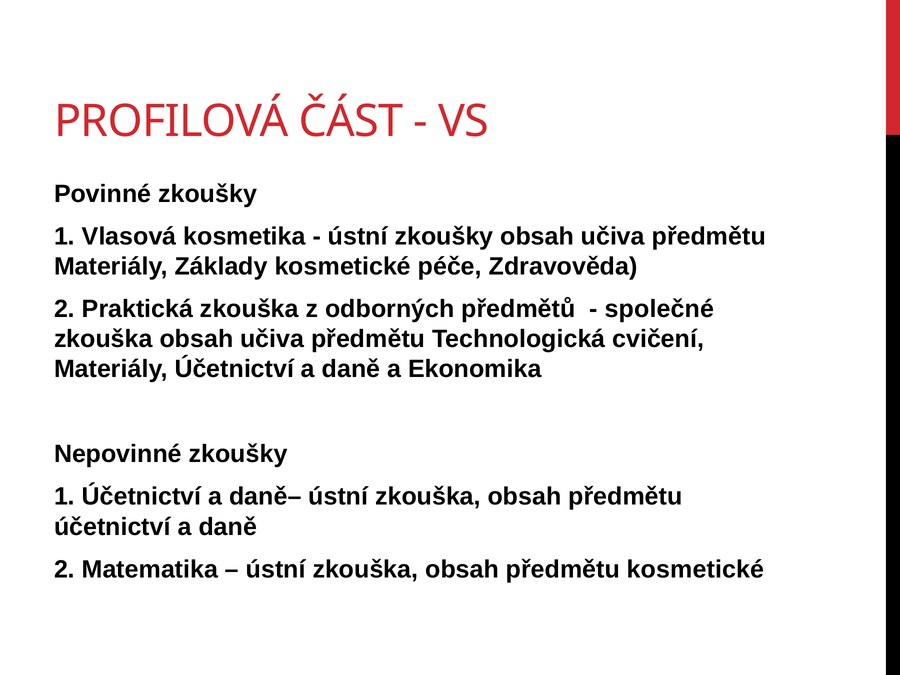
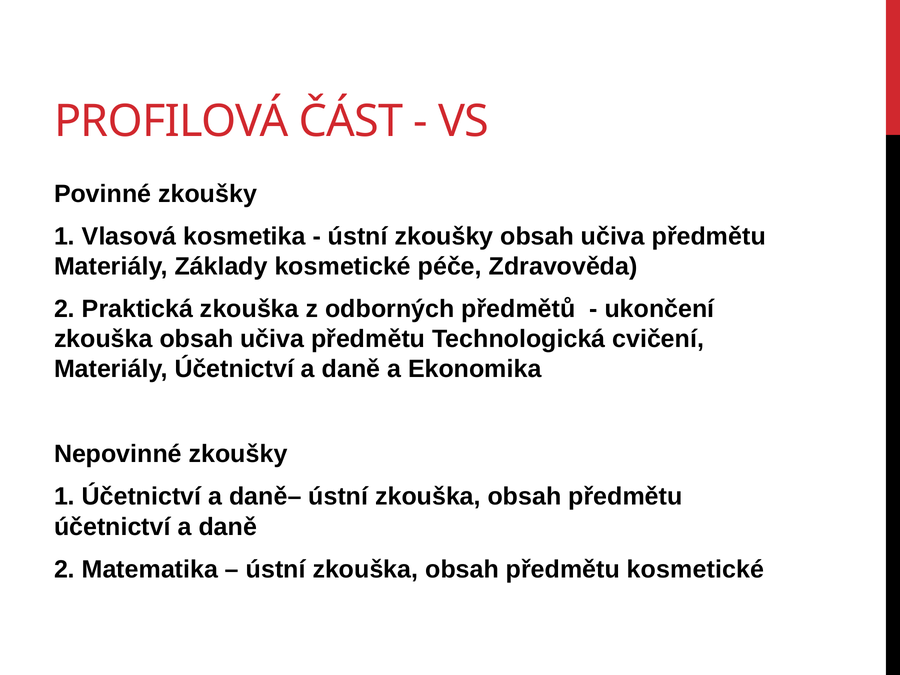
společné: společné -> ukončení
